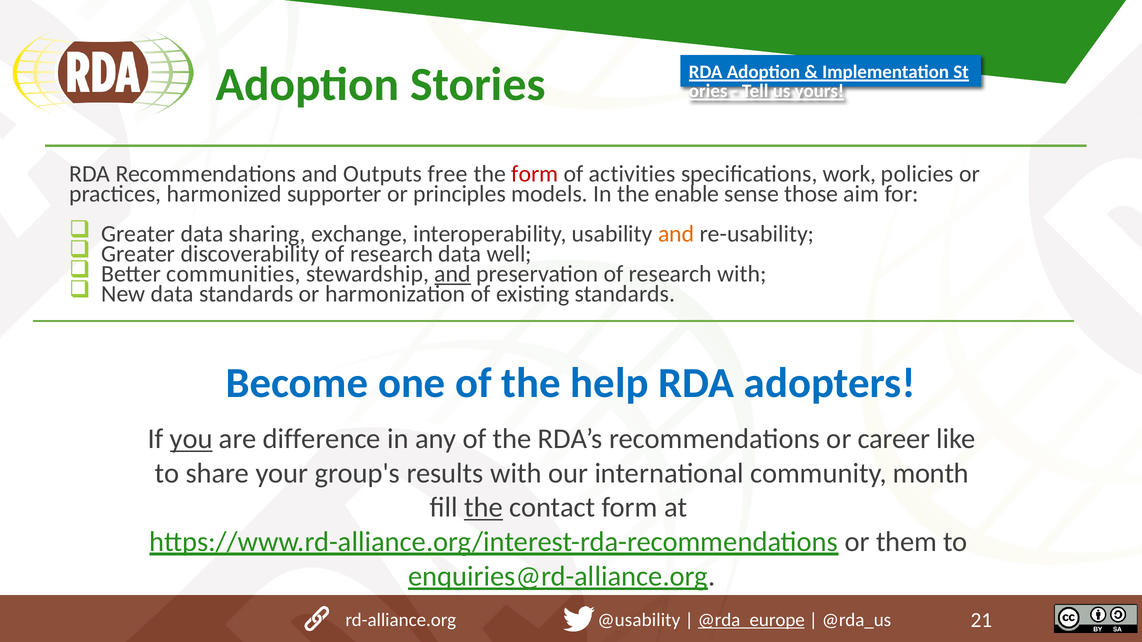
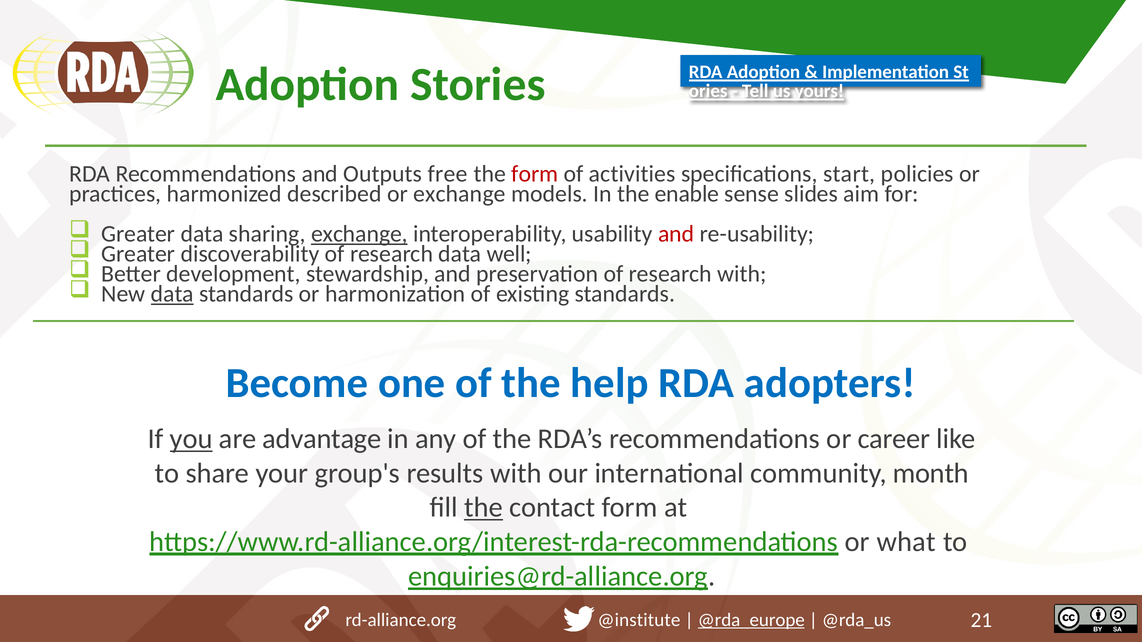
work: work -> start
supporter: supporter -> described
or principles: principles -> exchange
those: those -> slides
exchange at (359, 234) underline: none -> present
and at (676, 234) colour: orange -> red
communities: communities -> development
and at (453, 274) underline: present -> none
data at (172, 294) underline: none -> present
difference: difference -> advantage
them: them -> what
@usability: @usability -> @institute
